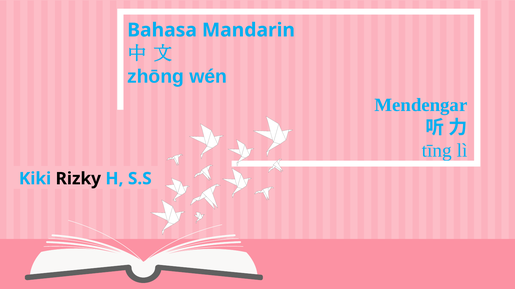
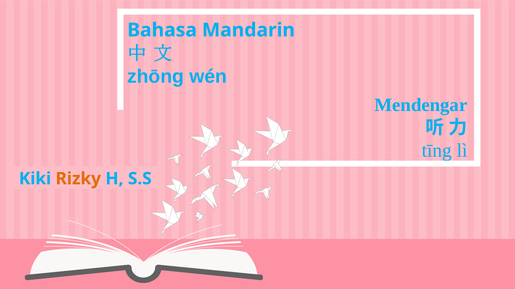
Rizky colour: black -> orange
